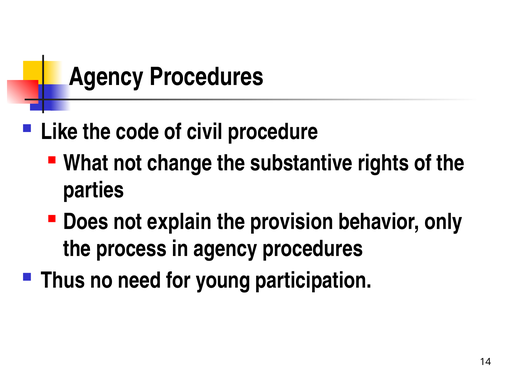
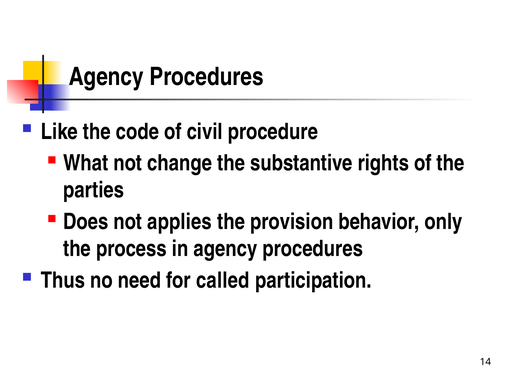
explain: explain -> applies
young: young -> called
